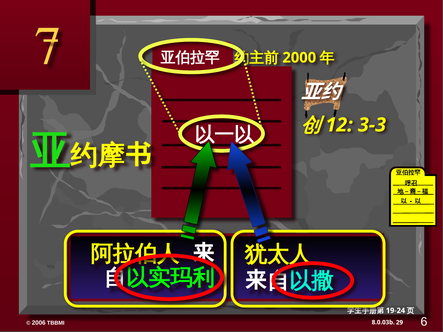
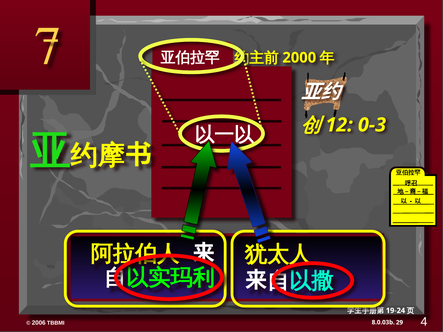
3-3: 3-3 -> 0-3
6: 6 -> 4
